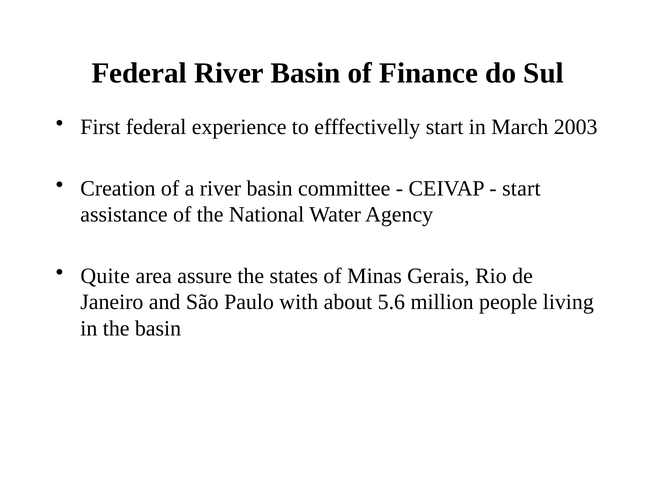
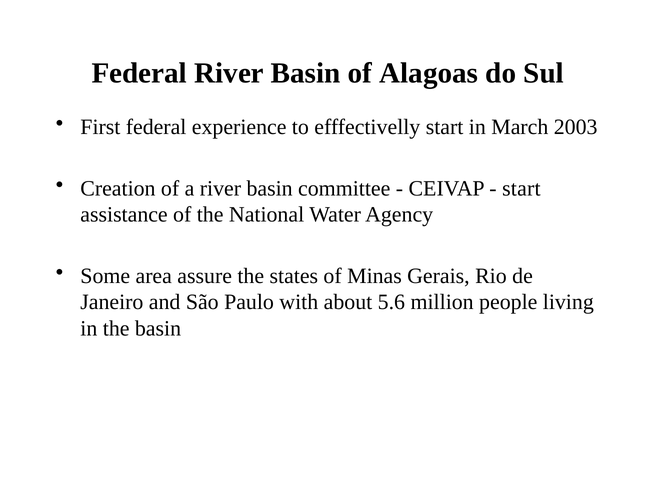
Finance: Finance -> Alagoas
Quite: Quite -> Some
